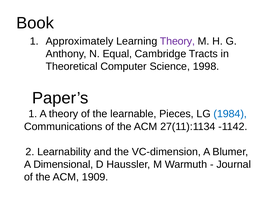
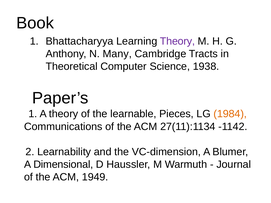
Approximately: Approximately -> Bhattacharyya
Equal: Equal -> Many
1998: 1998 -> 1938
1984 colour: blue -> orange
1909: 1909 -> 1949
